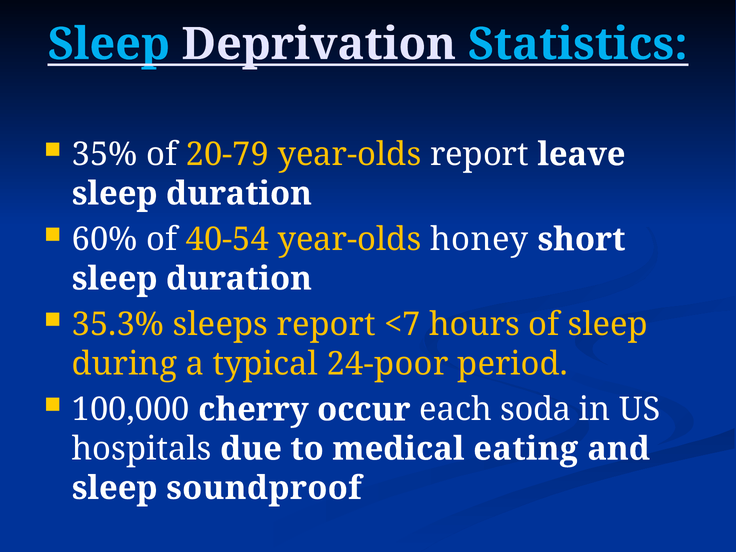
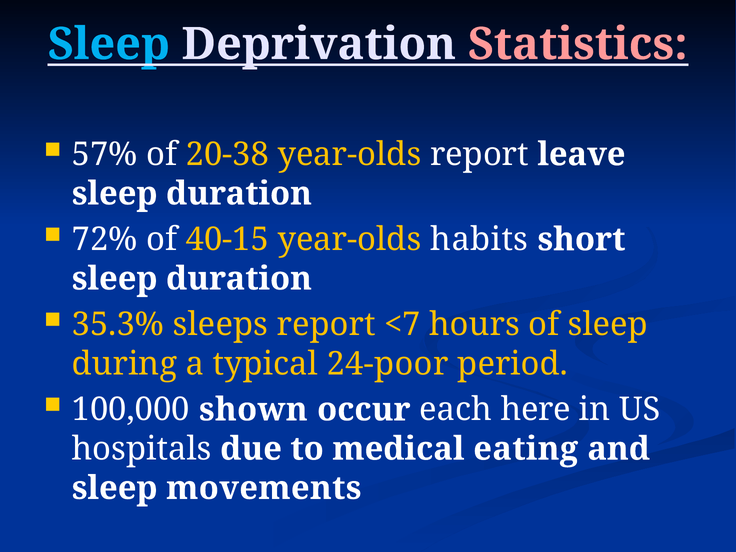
Statistics colour: light blue -> pink
35%: 35% -> 57%
20-79: 20-79 -> 20-38
60%: 60% -> 72%
40-54: 40-54 -> 40-15
honey: honey -> habits
cherry: cherry -> shown
soda: soda -> here
soundproof: soundproof -> movements
